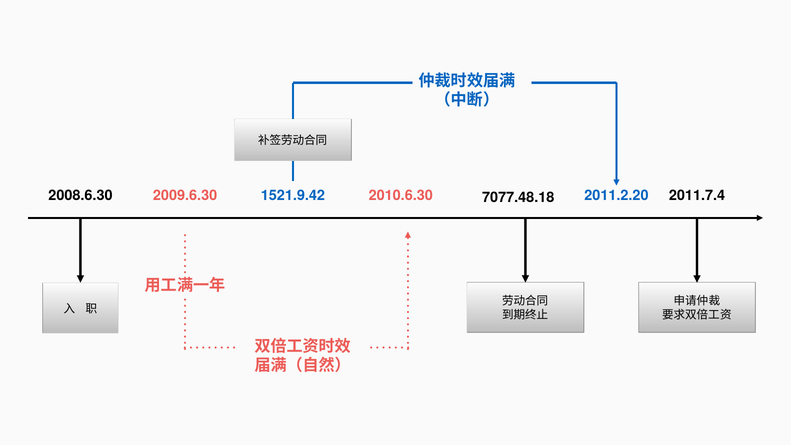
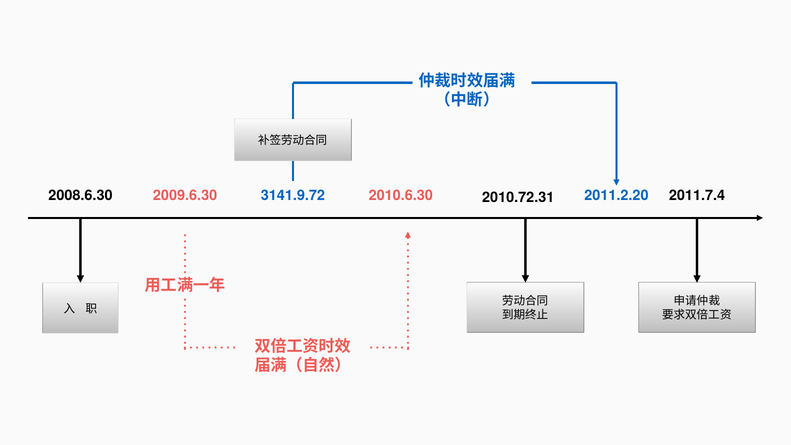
1521.9.42: 1521.9.42 -> 3141.9.72
7077.48.18: 7077.48.18 -> 2010.72.31
